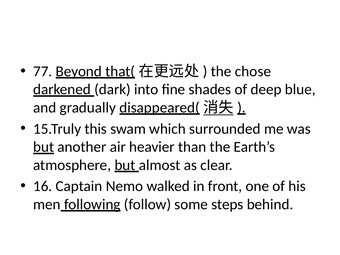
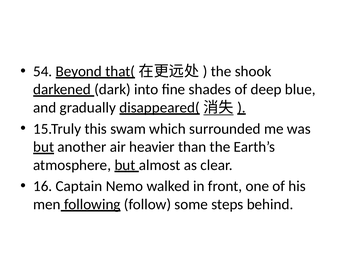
77: 77 -> 54
chose: chose -> shook
